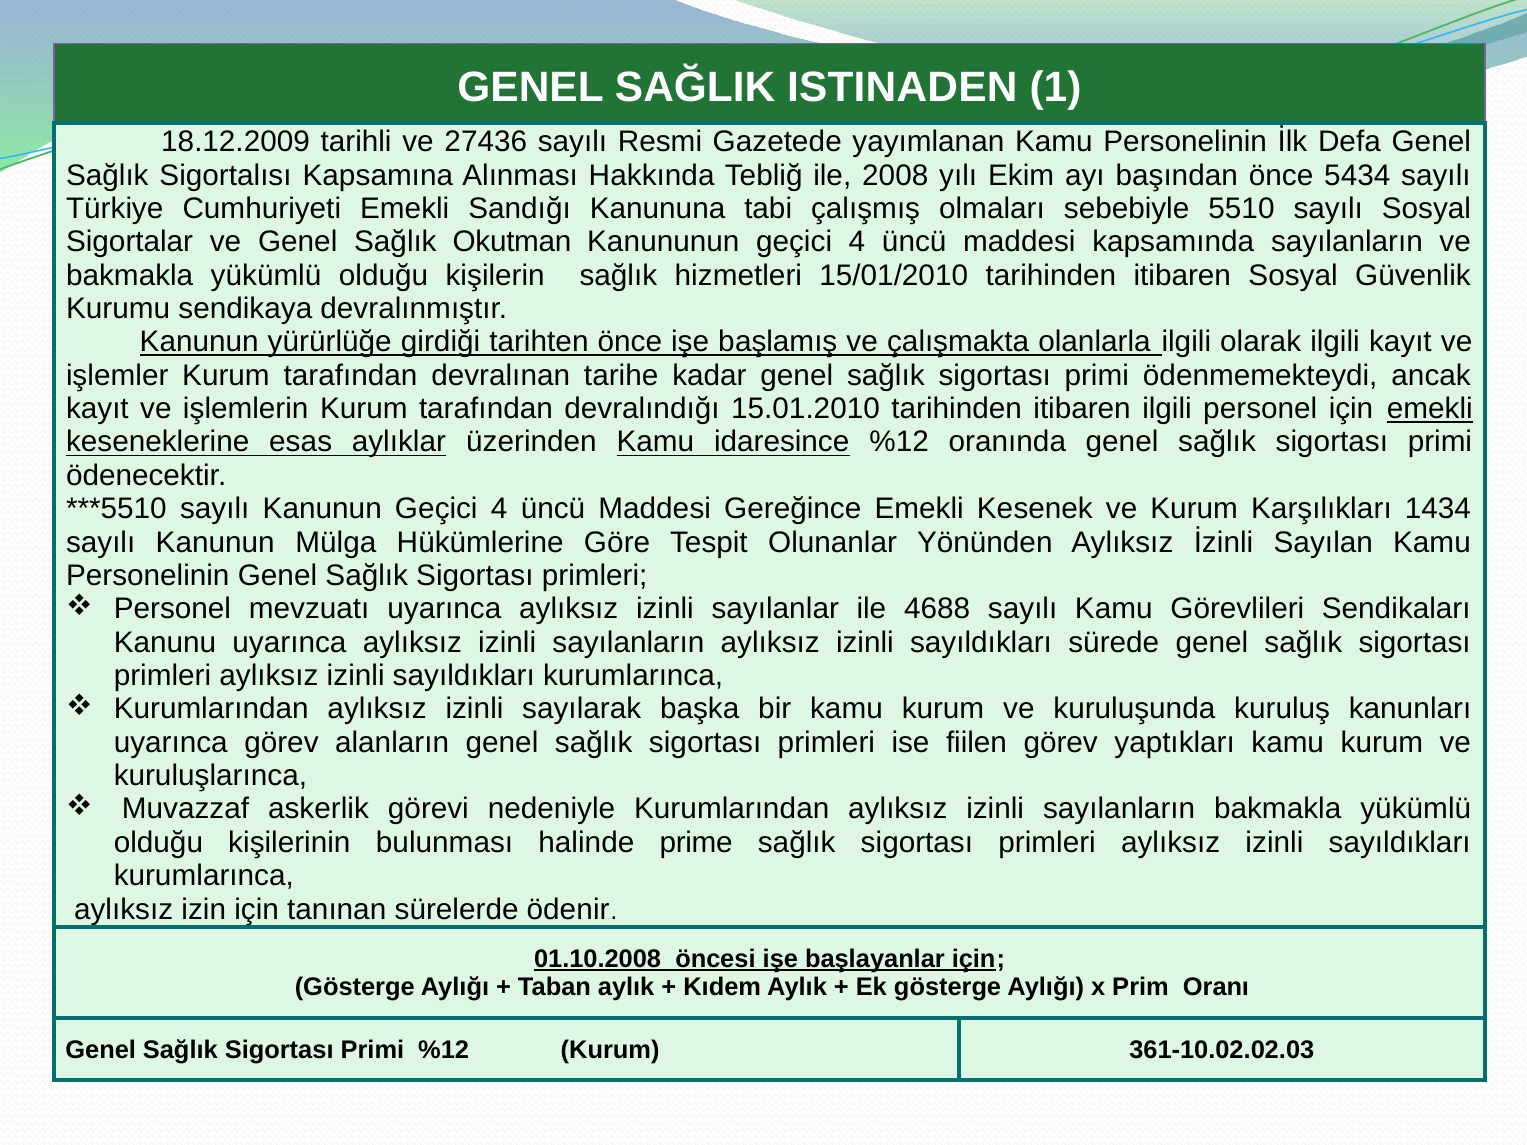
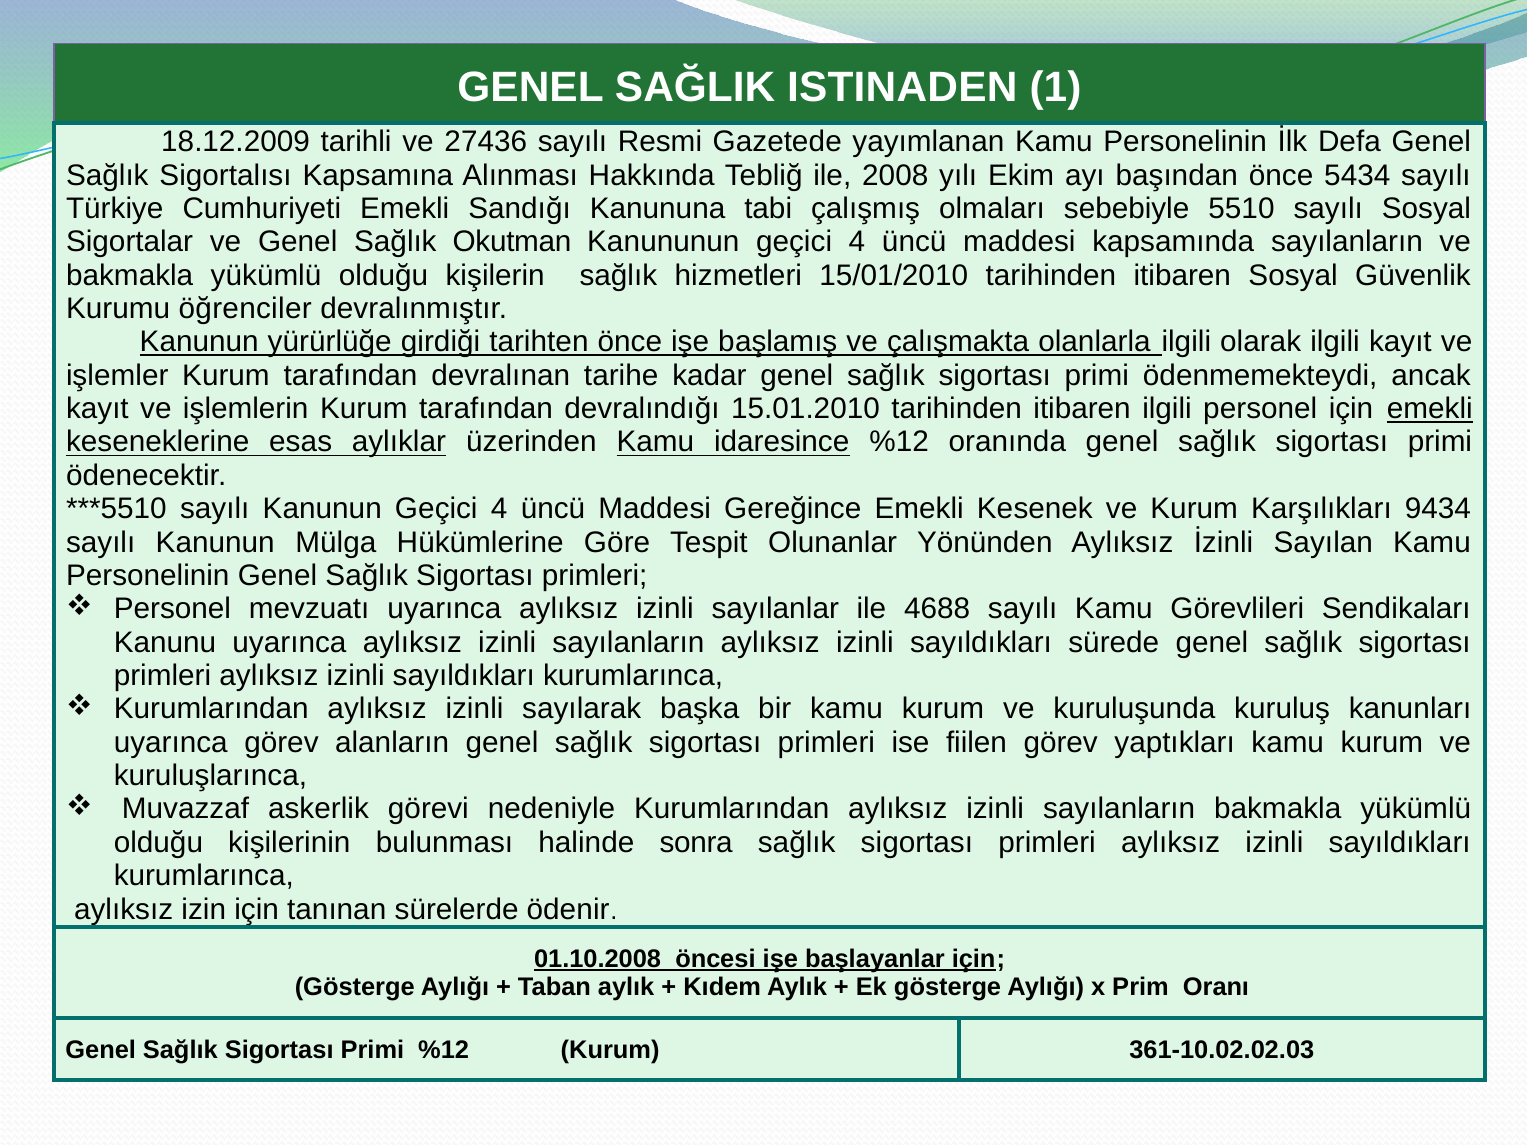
sendikaya: sendikaya -> öğrenciler
1434: 1434 -> 9434
prime: prime -> sonra
